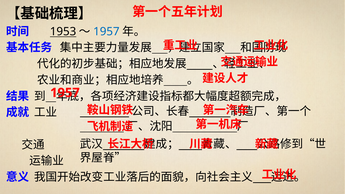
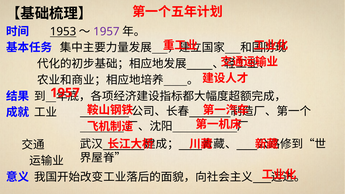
1957 at (106, 32) colour: blue -> purple
